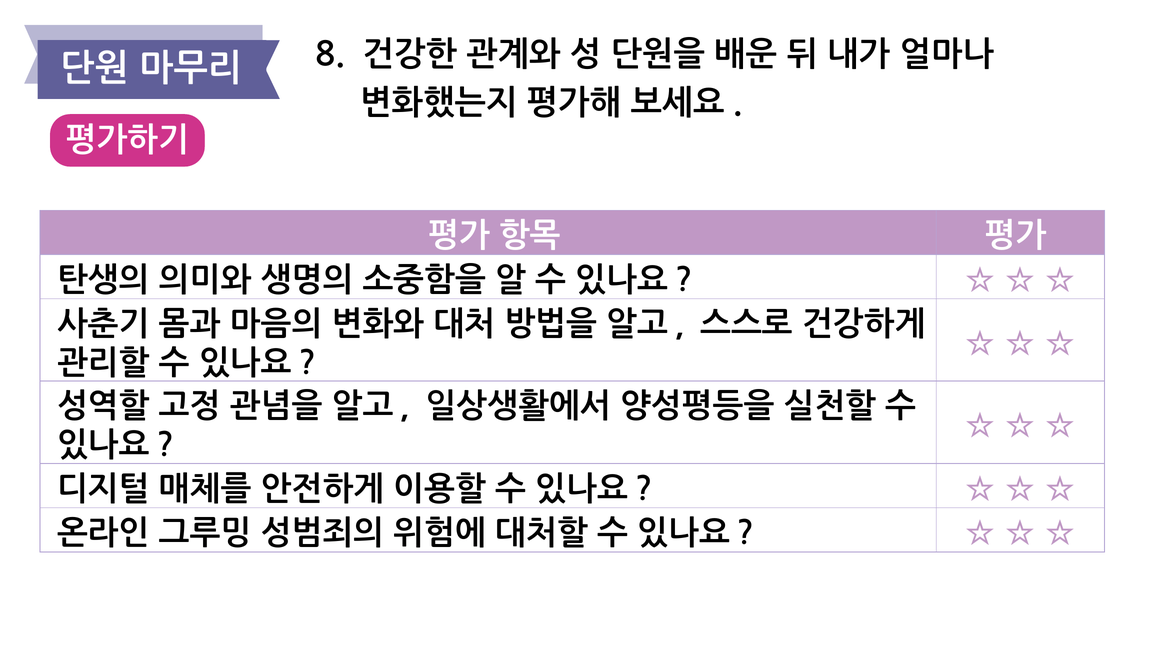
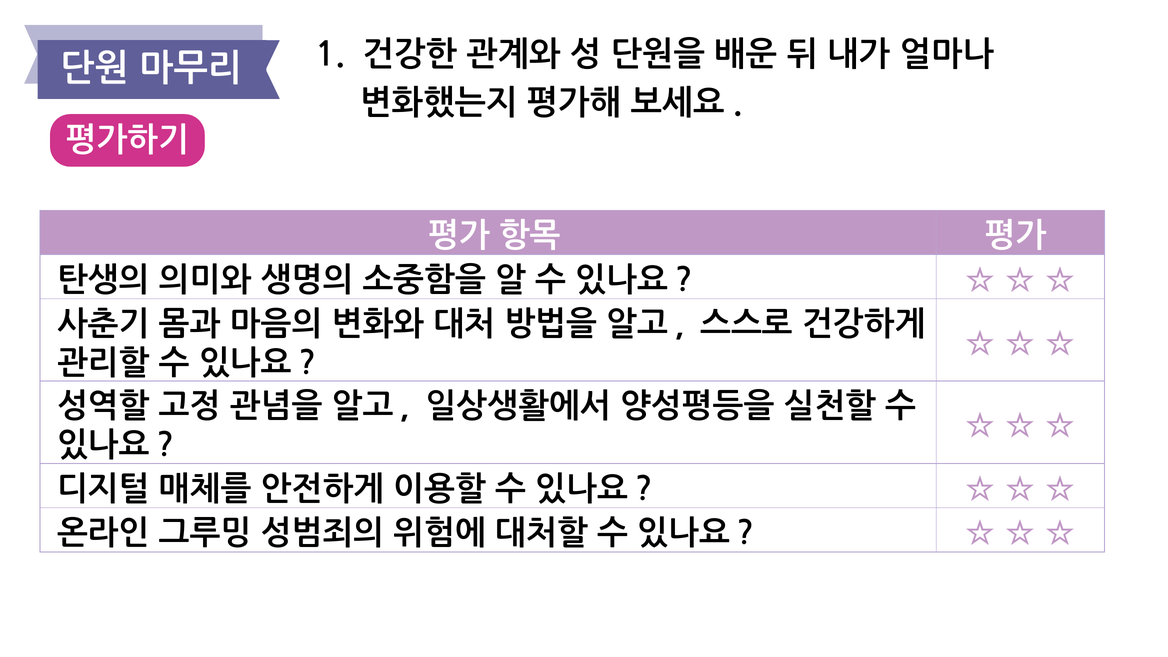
8: 8 -> 1
